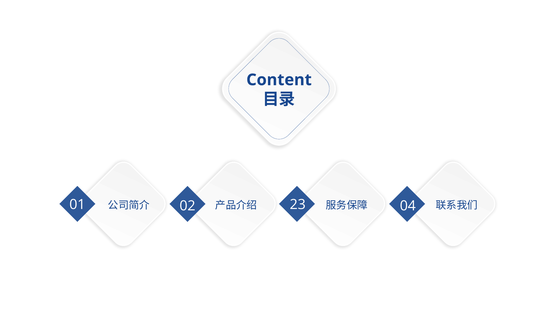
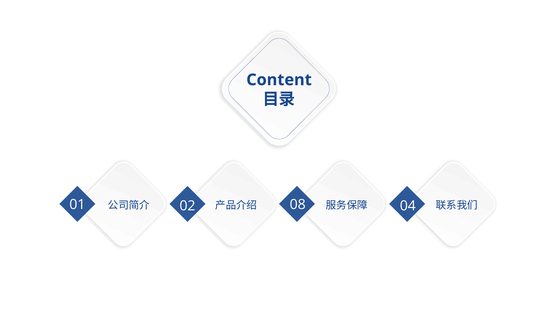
23: 23 -> 08
